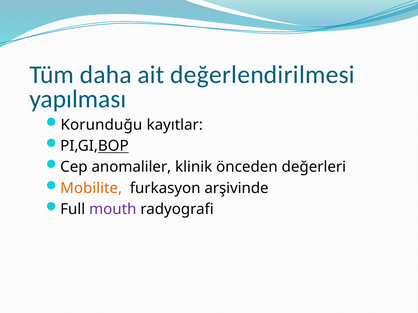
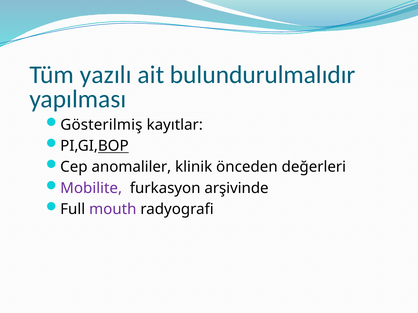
daha: daha -> yazılı
değerlendirilmesi: değerlendirilmesi -> bulundurulmalıdır
Korunduğu: Korunduğu -> Gösterilmiş
Mobilite colour: orange -> purple
